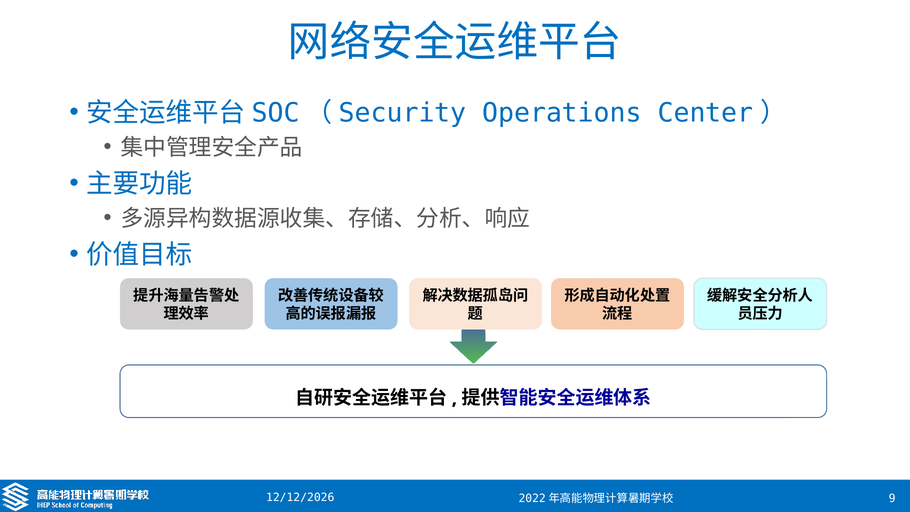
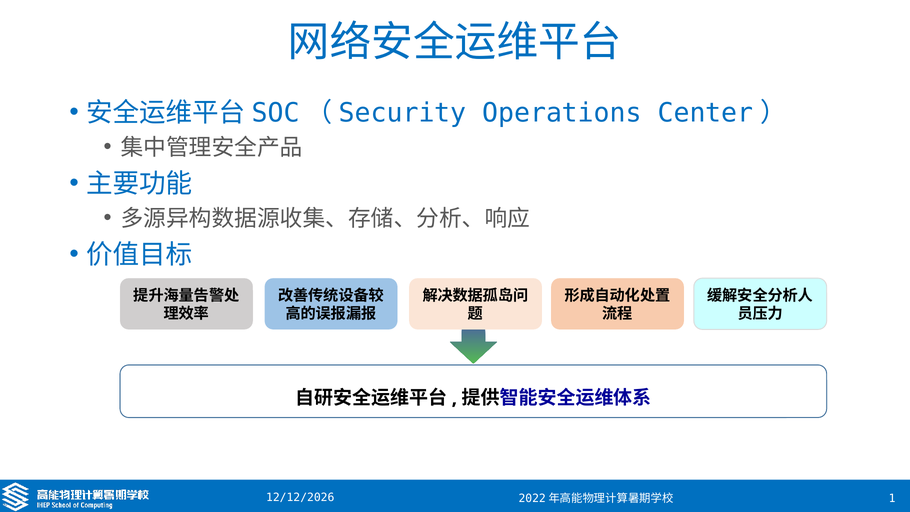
9: 9 -> 1
